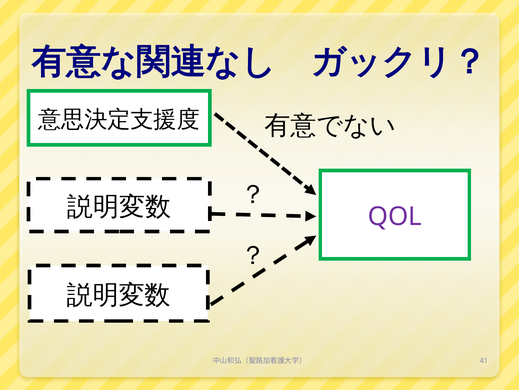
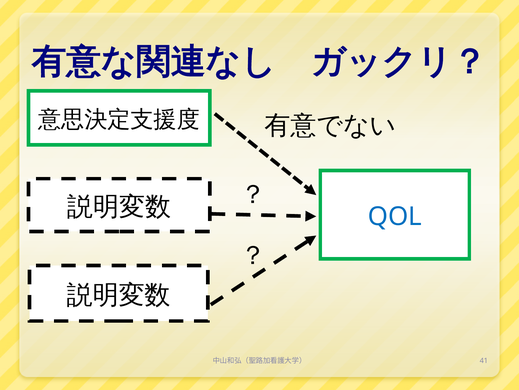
QOL colour: purple -> blue
